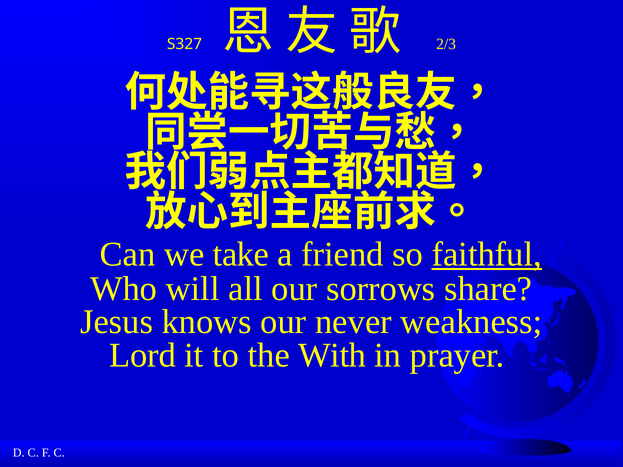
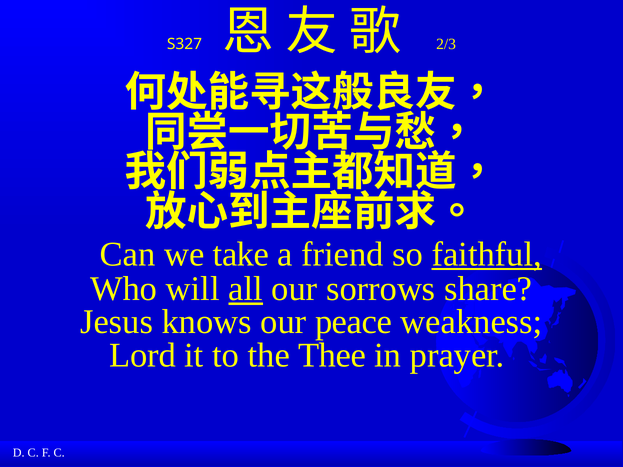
all underline: none -> present
never: never -> peace
With: With -> Thee
